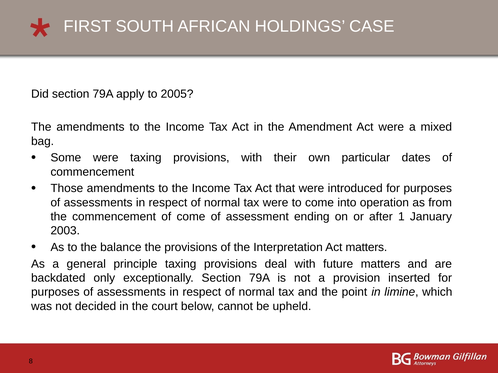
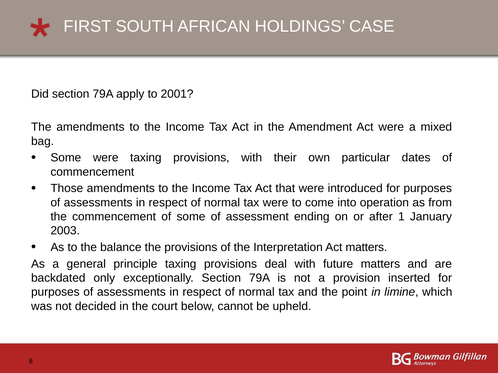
2005: 2005 -> 2001
of come: come -> some
